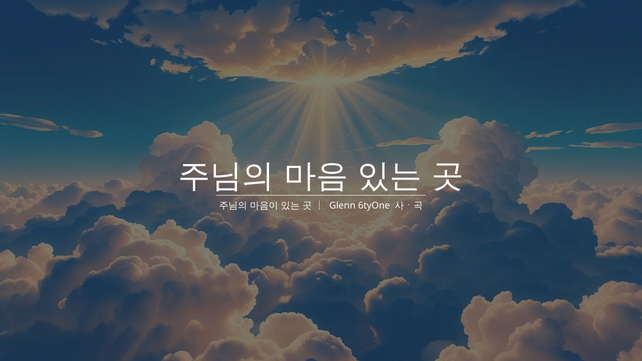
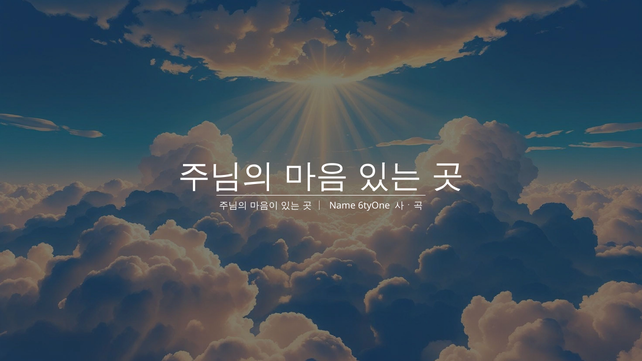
Glenn: Glenn -> Name
